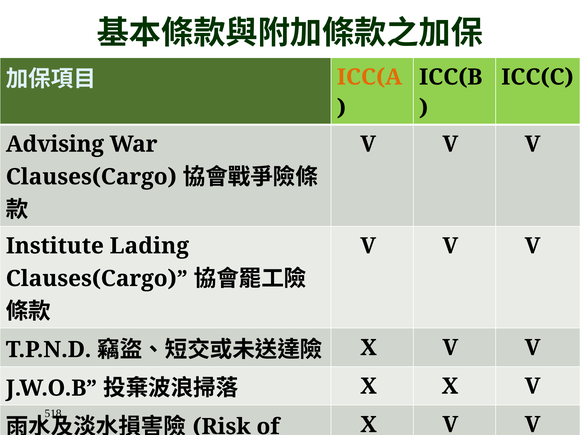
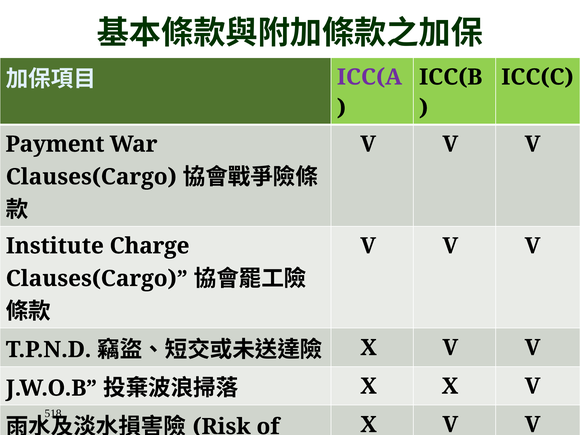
ICC(A colour: orange -> purple
Advising: Advising -> Payment
Lading: Lading -> Charge
